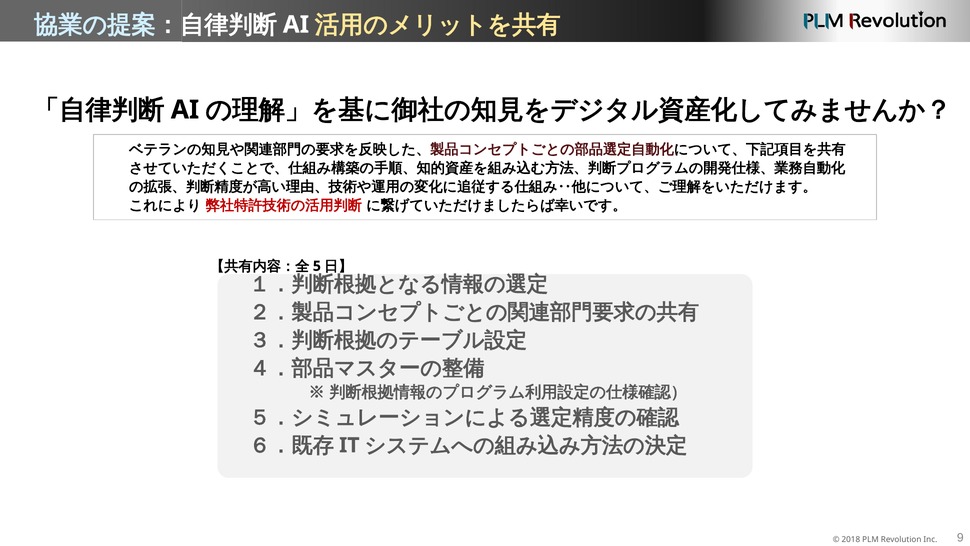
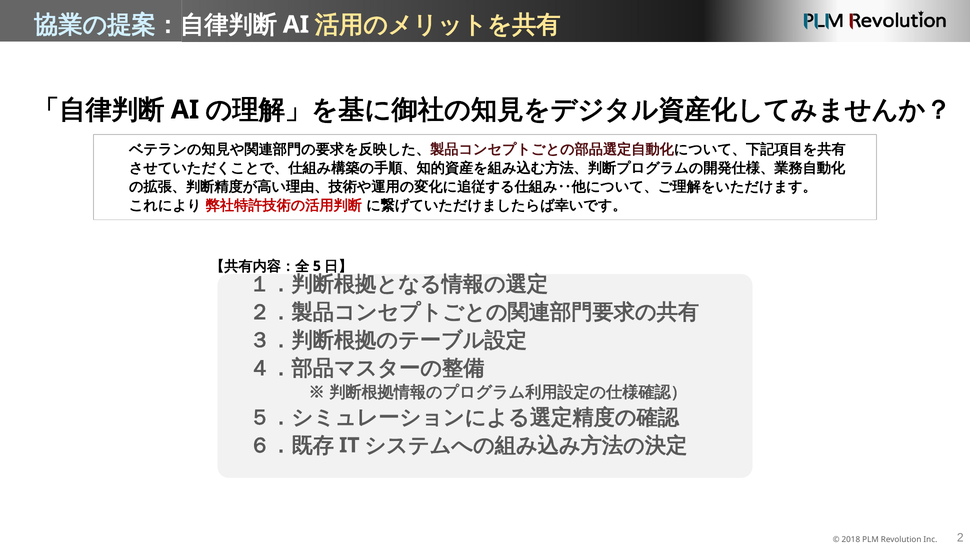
9: 9 -> 2
